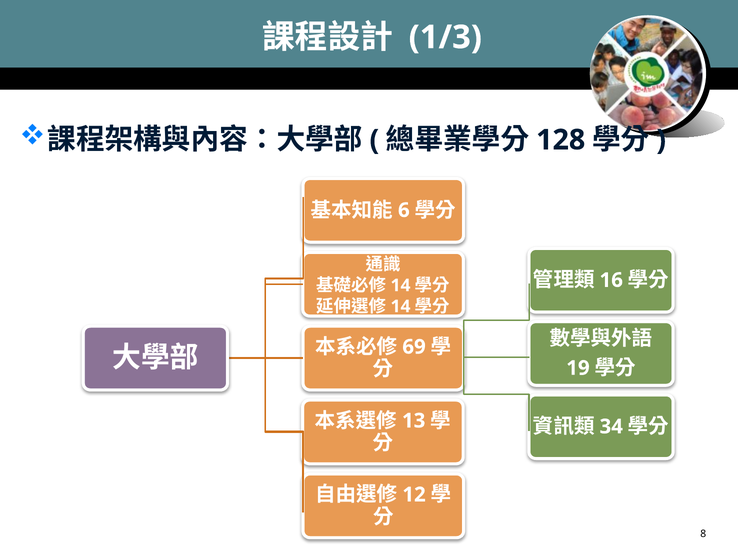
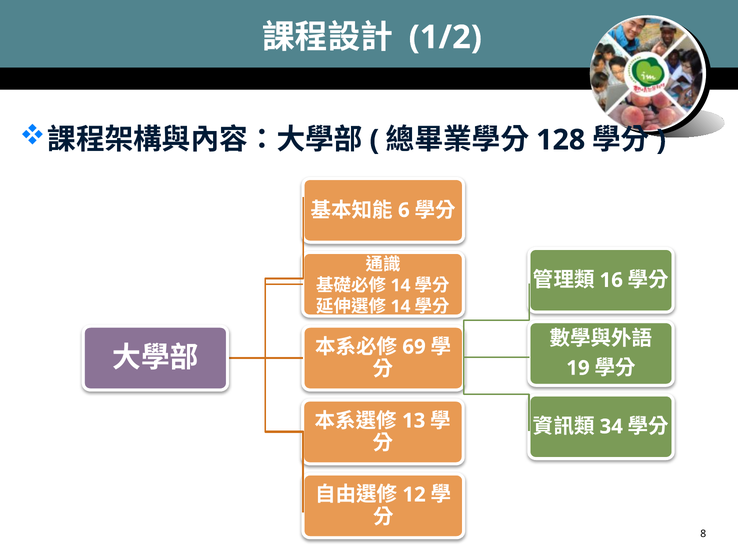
1/3: 1/3 -> 1/2
